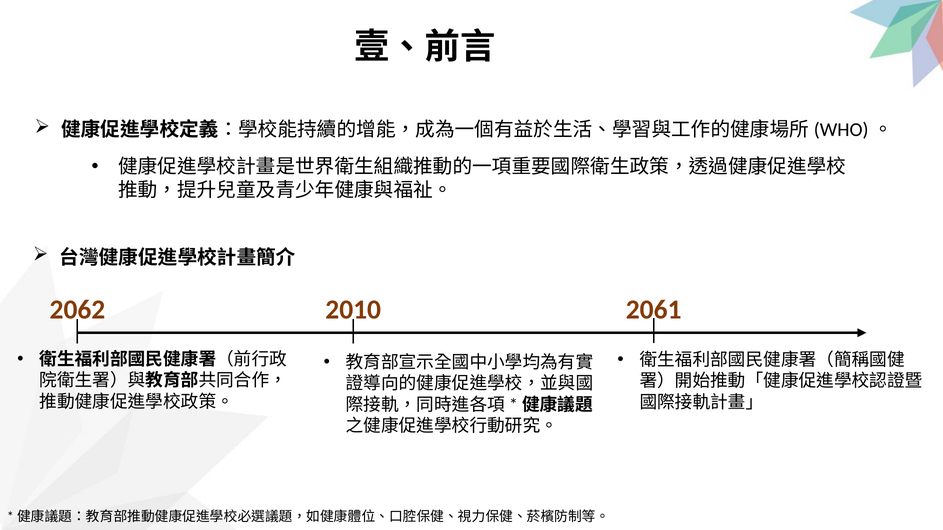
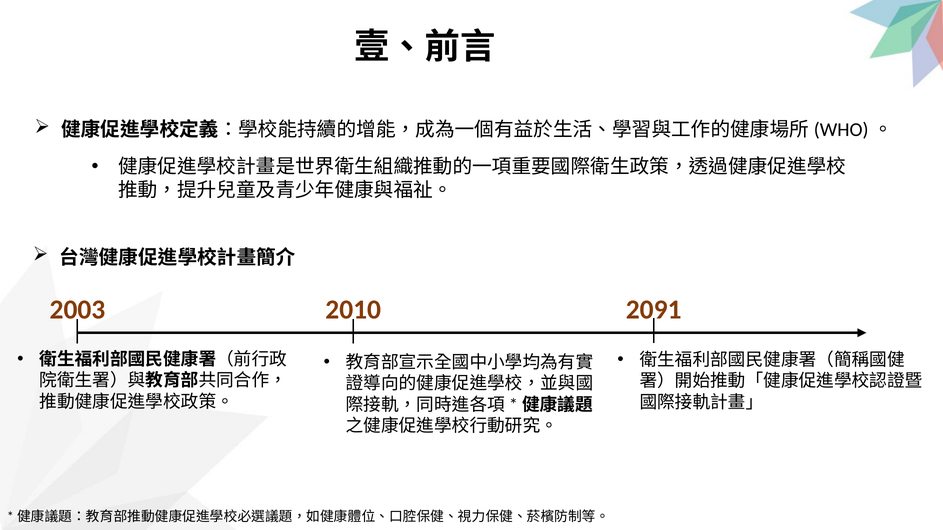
2062: 2062 -> 2003
2061: 2061 -> 2091
